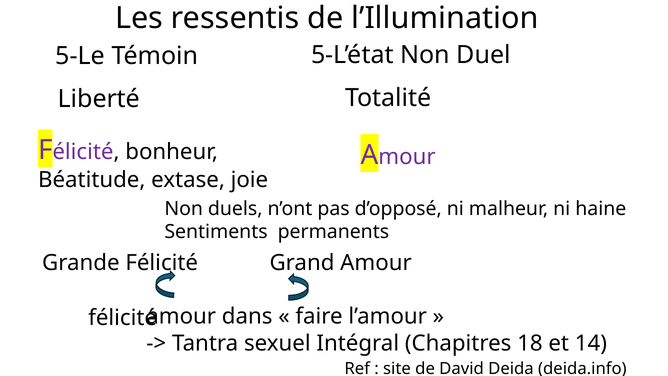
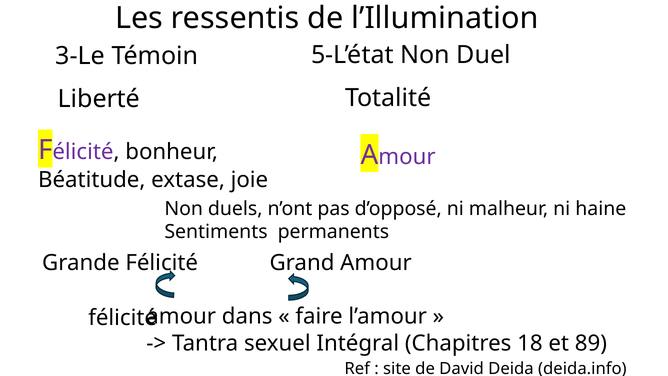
5-Le: 5-Le -> 3-Le
14: 14 -> 89
